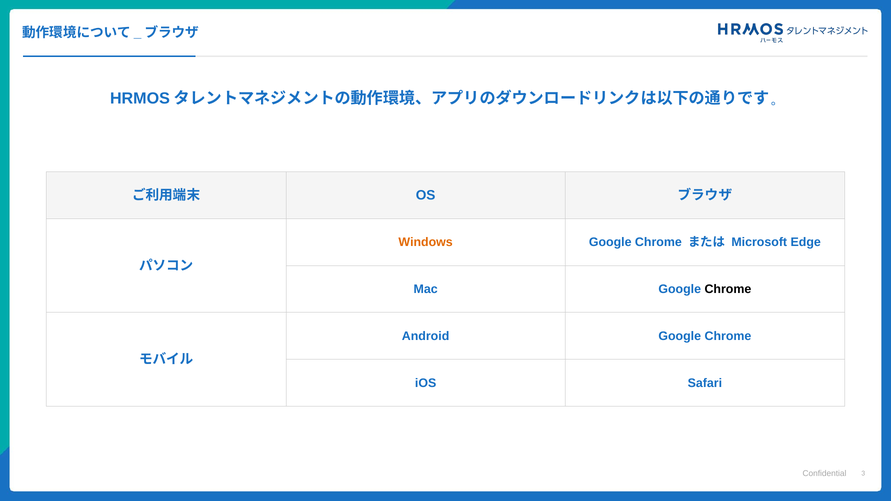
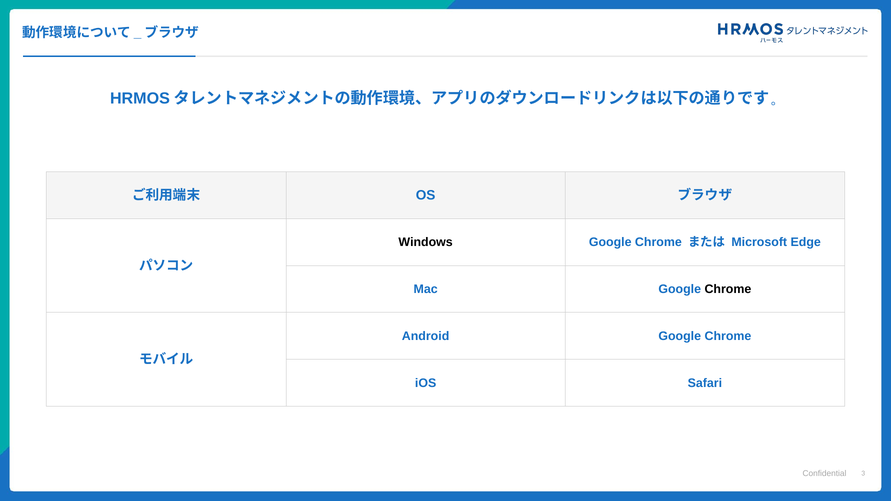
Windows colour: orange -> black
